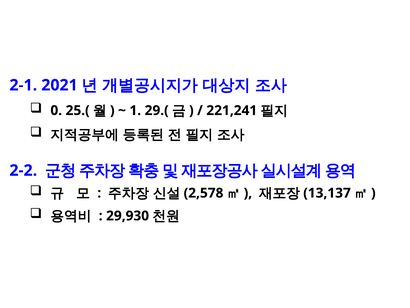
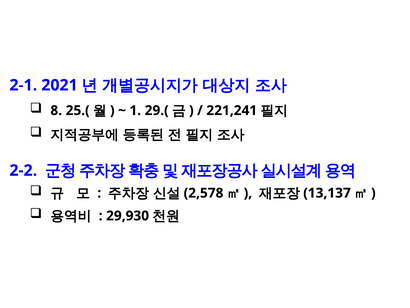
0: 0 -> 8
